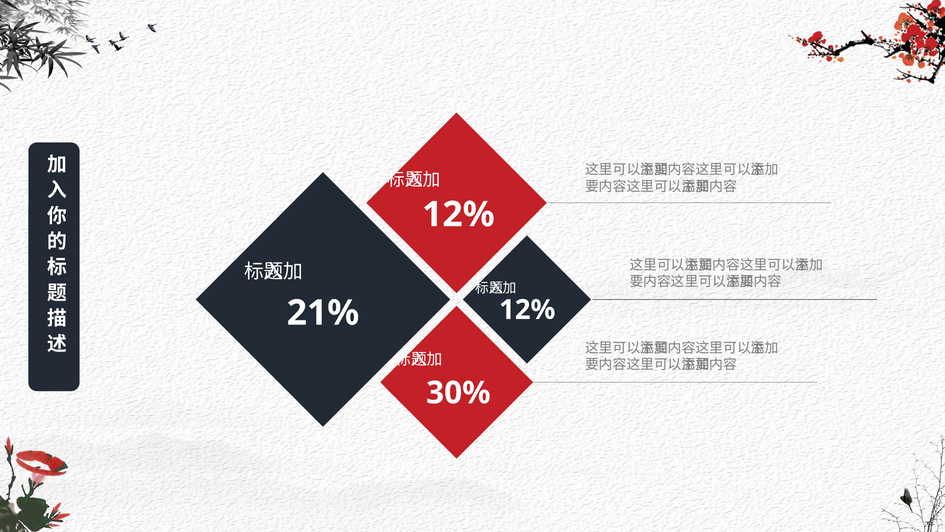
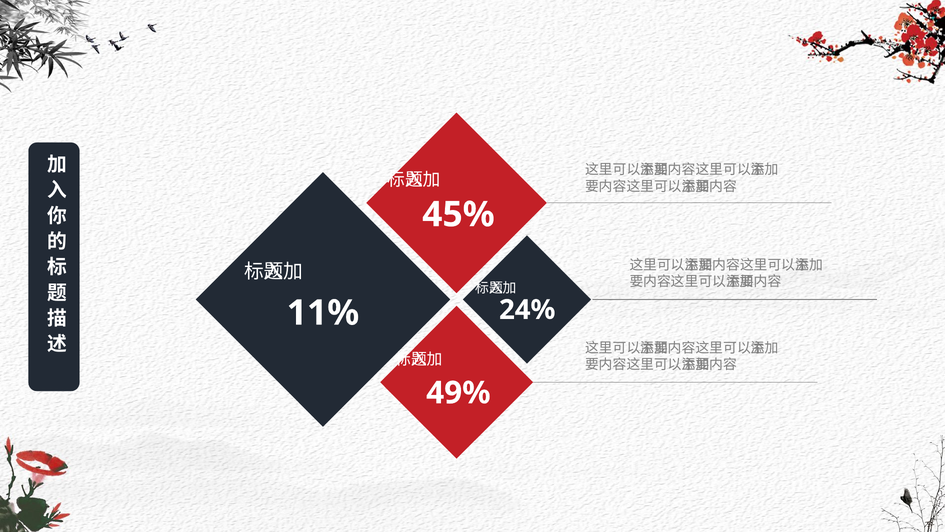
12% at (458, 214): 12% -> 45%
12% at (527, 310): 12% -> 24%
21%: 21% -> 11%
30%: 30% -> 49%
